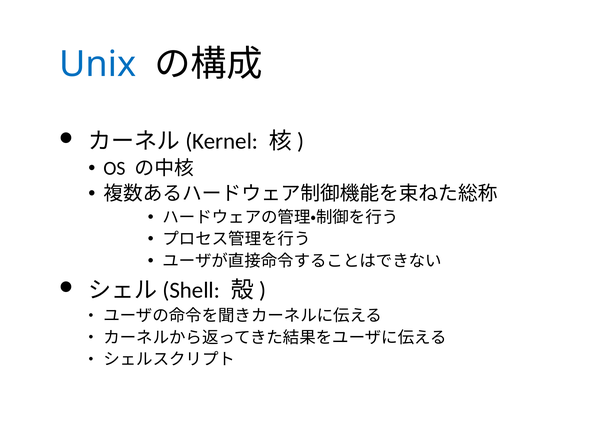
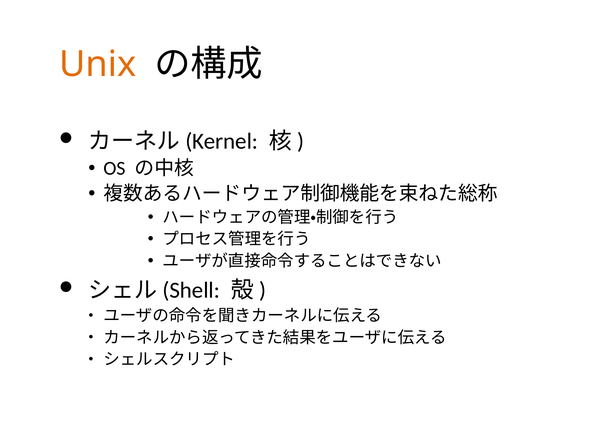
Unix colour: blue -> orange
